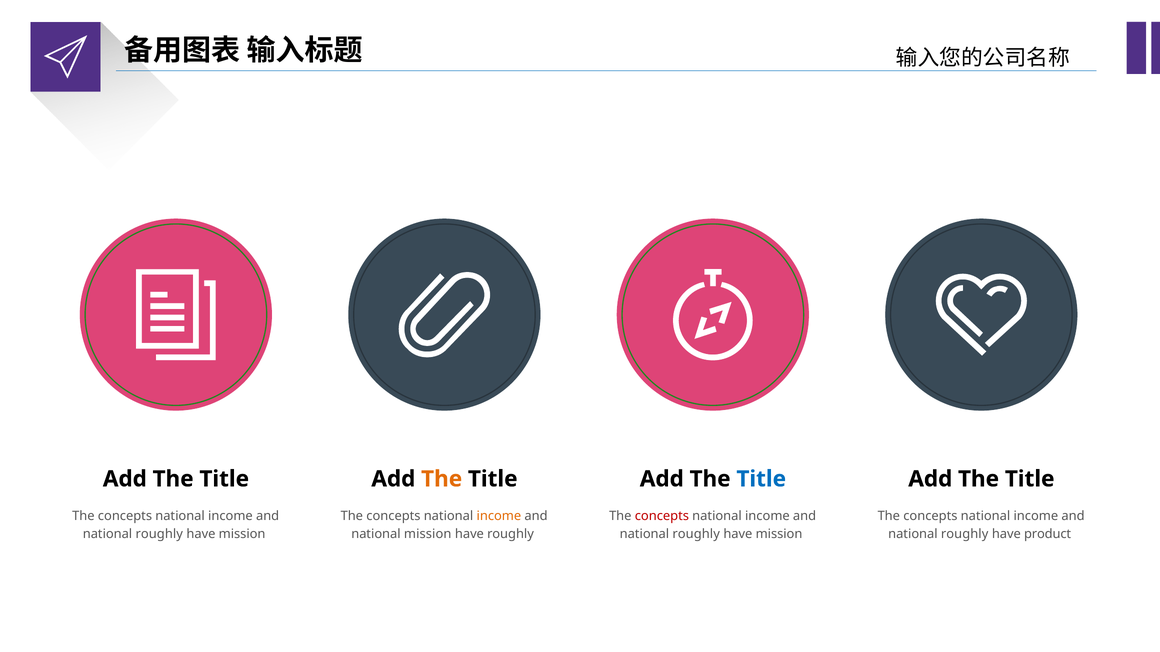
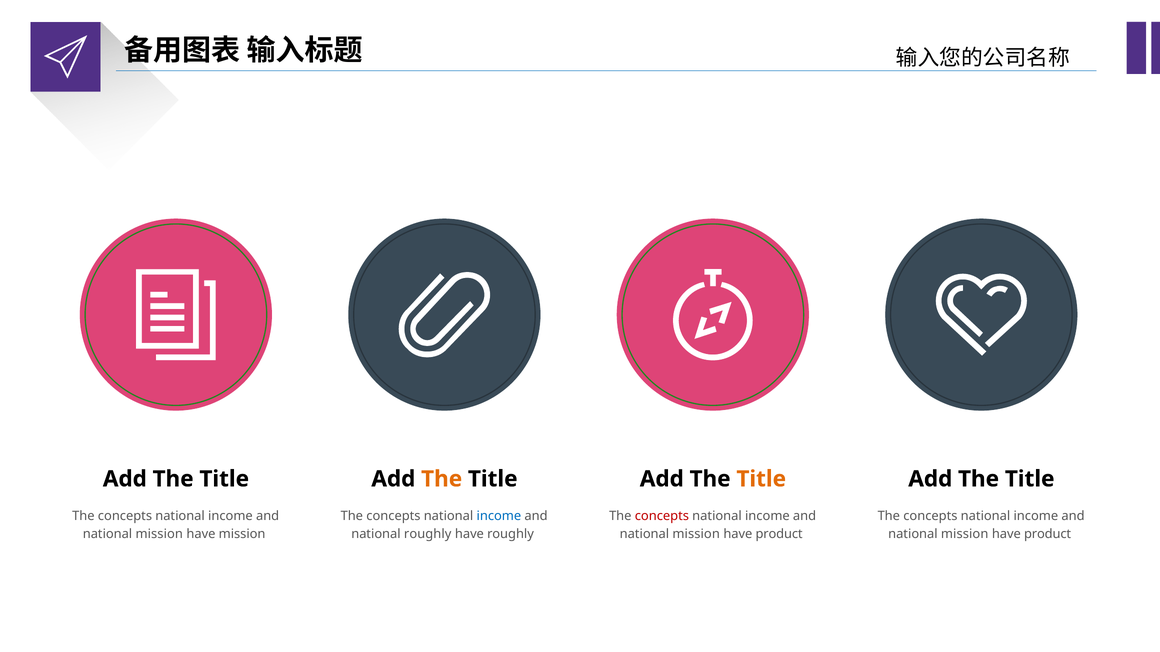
Title at (761, 479) colour: blue -> orange
income at (499, 517) colour: orange -> blue
roughly at (159, 534): roughly -> mission
national mission: mission -> roughly
roughly at (696, 534): roughly -> mission
mission at (779, 534): mission -> product
roughly at (965, 534): roughly -> mission
